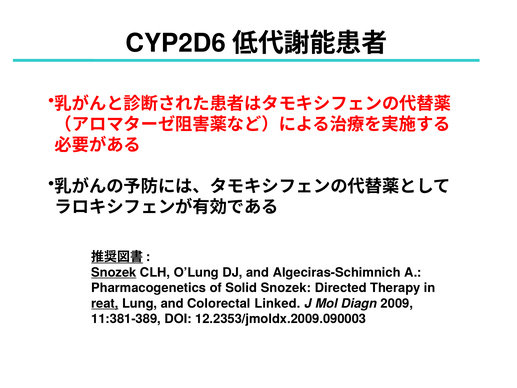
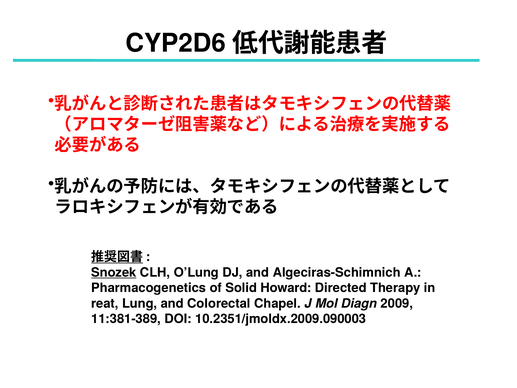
Solid Snozek: Snozek -> Howard
reat underline: present -> none
Linked: Linked -> Chapel
12.2353/jmoldx.2009.090003: 12.2353/jmoldx.2009.090003 -> 10.2351/jmoldx.2009.090003
